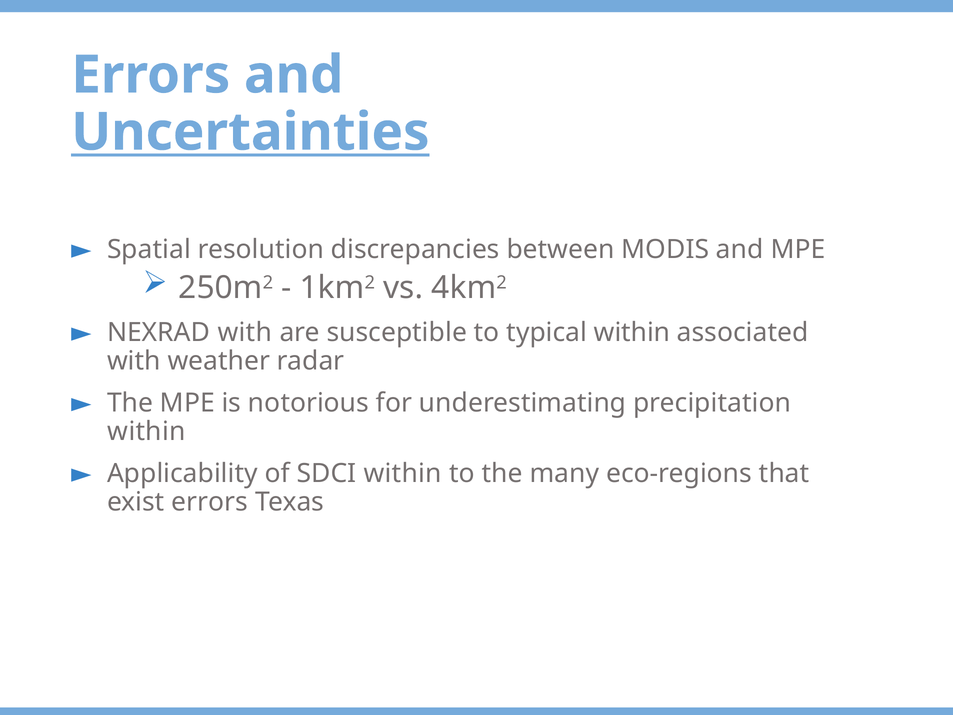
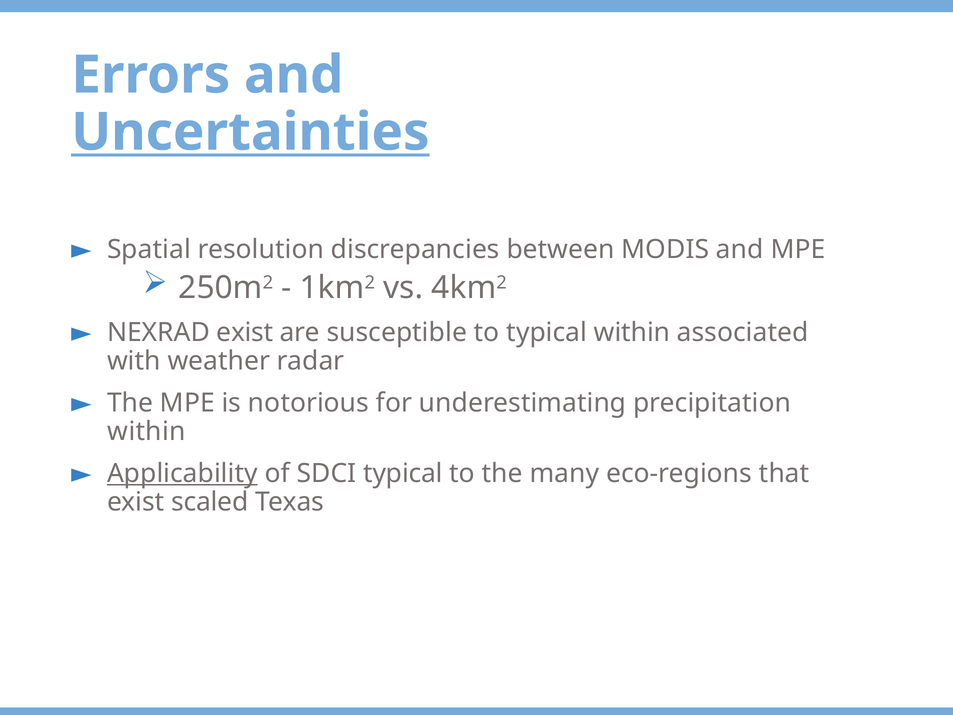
NEXRAD with: with -> exist
Applicability underline: none -> present
SDCI within: within -> typical
exist errors: errors -> scaled
